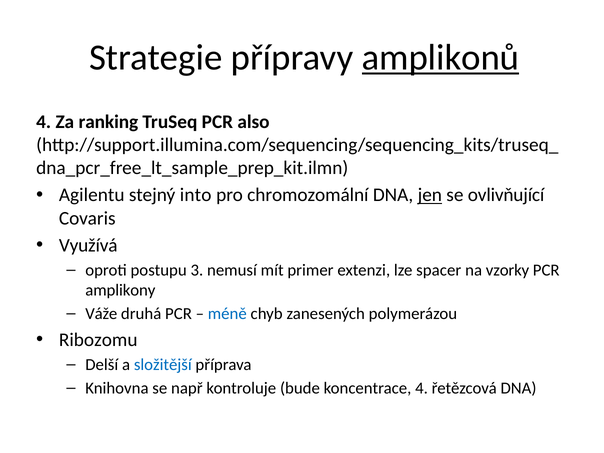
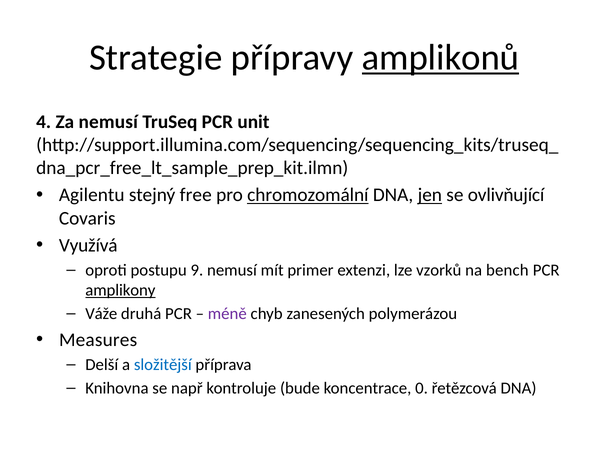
Za ranking: ranking -> nemusí
also: also -> unit
into: into -> free
chromozomální underline: none -> present
3: 3 -> 9
spacer: spacer -> vzorků
vzorky: vzorky -> bench
amplikony underline: none -> present
méně colour: blue -> purple
Ribozomu: Ribozomu -> Measures
koncentrace 4: 4 -> 0
